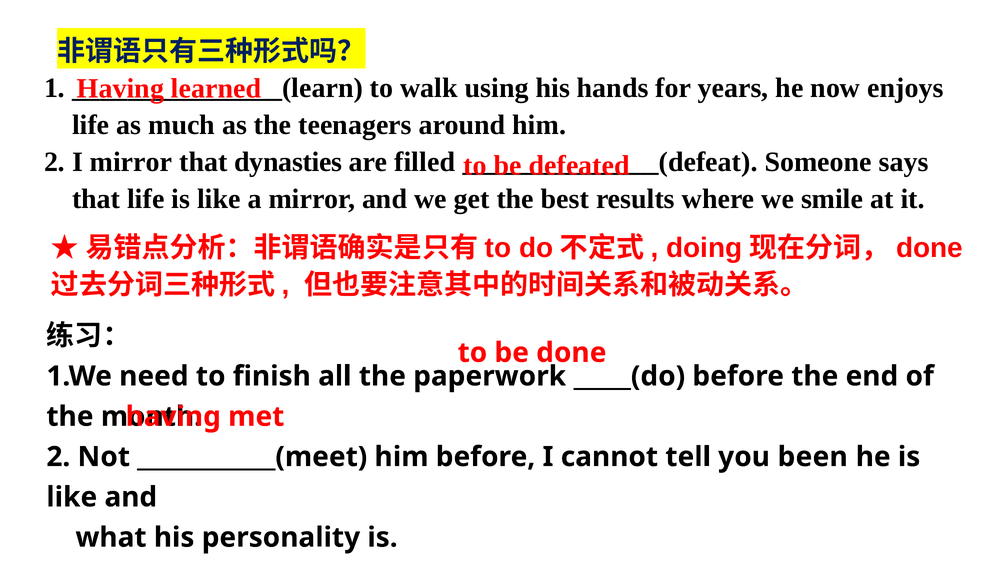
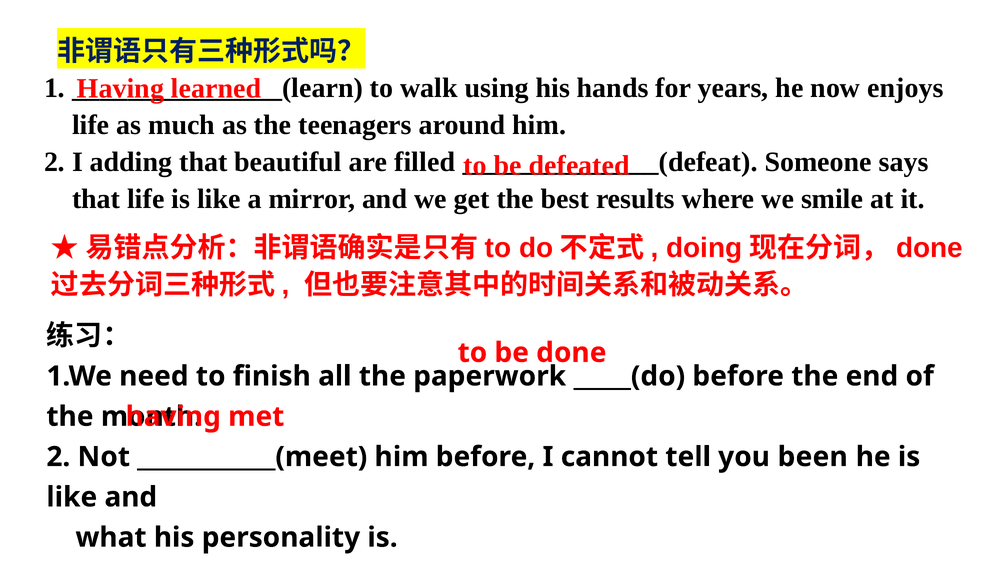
I mirror: mirror -> adding
dynasties: dynasties -> beautiful
